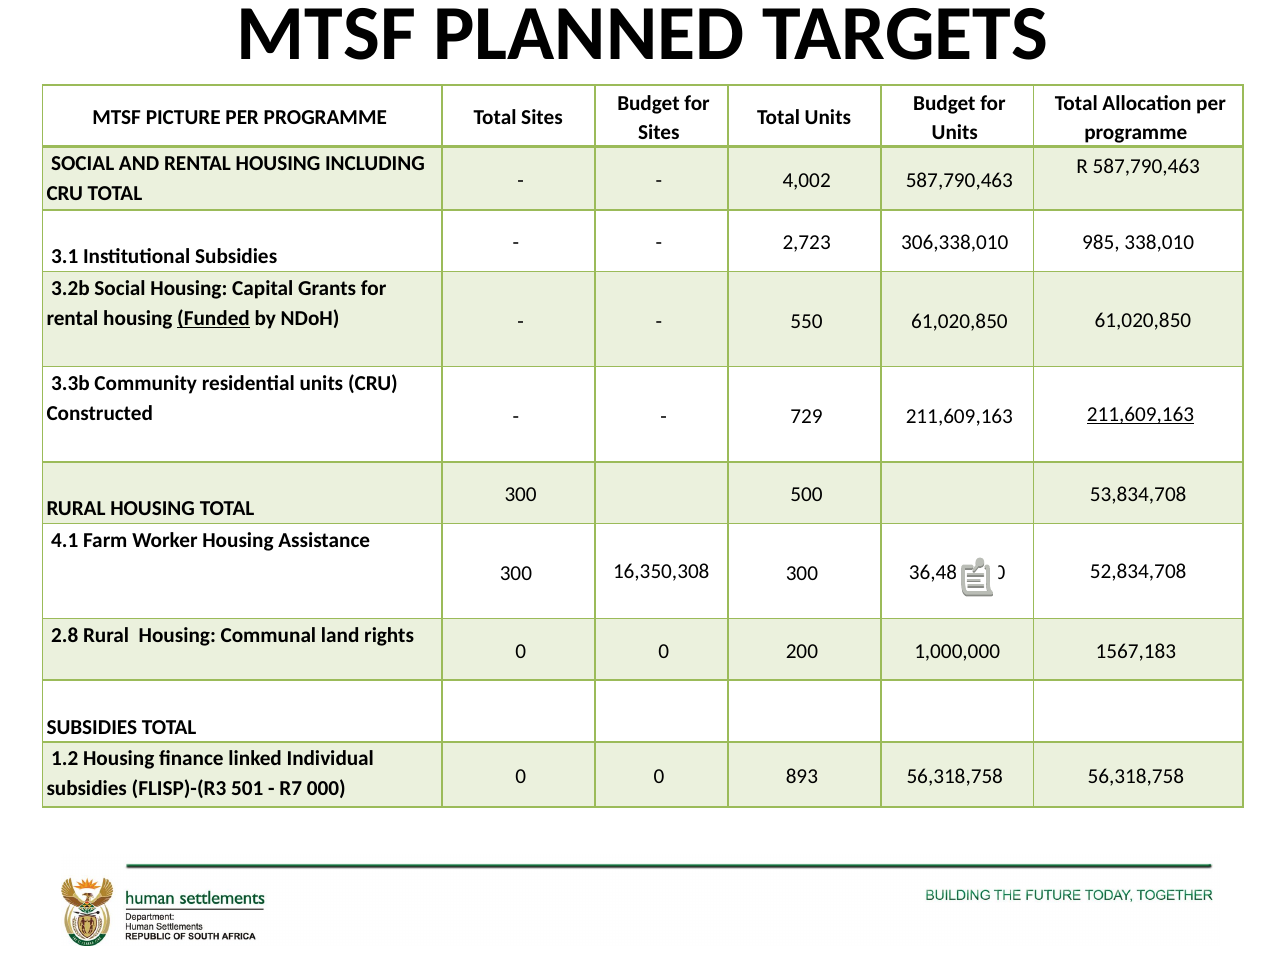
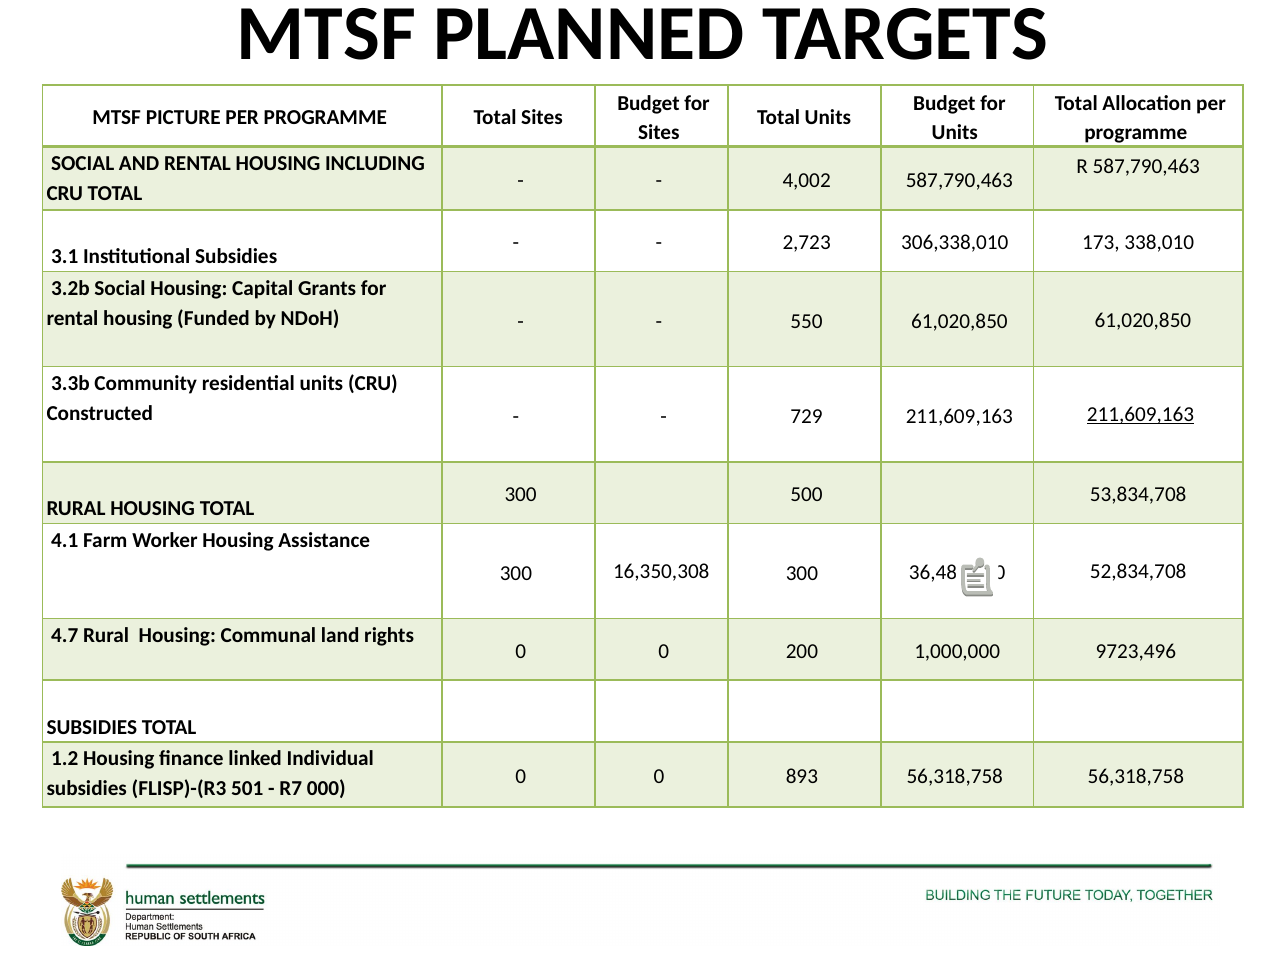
985: 985 -> 173
Funded underline: present -> none
2.8: 2.8 -> 4.7
1567,183: 1567,183 -> 9723,496
